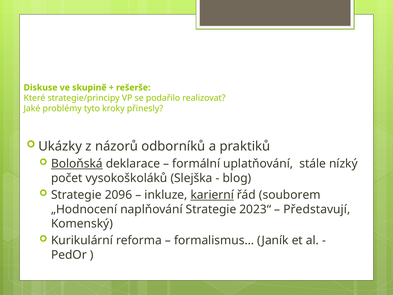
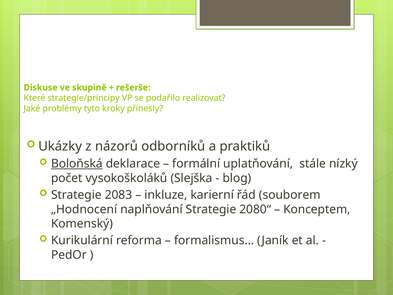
2096: 2096 -> 2083
karierní underline: present -> none
2023“: 2023“ -> 2080“
Představují: Představují -> Konceptem
